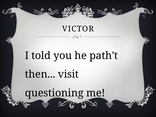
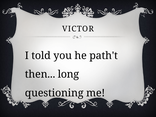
visit: visit -> long
